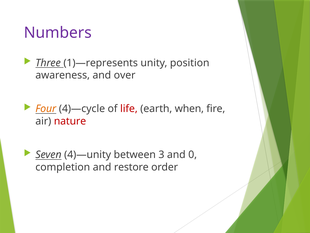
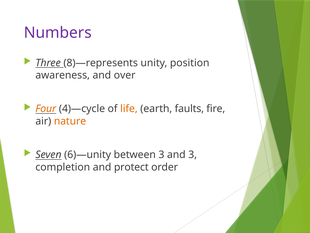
1)—represents: 1)—represents -> 8)—represents
life colour: red -> orange
when: when -> faults
nature colour: red -> orange
4)—unity: 4)—unity -> 6)—unity
and 0: 0 -> 3
restore: restore -> protect
